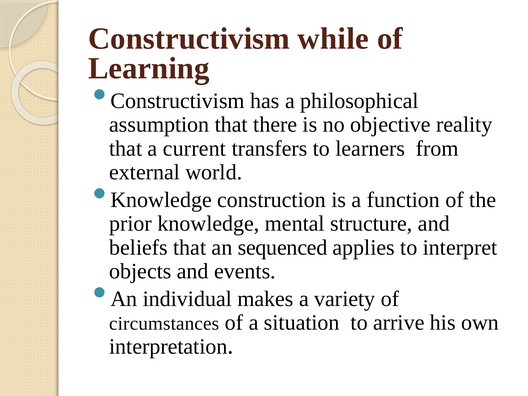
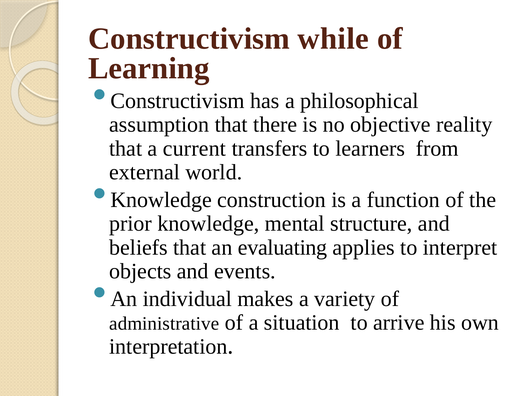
sequenced: sequenced -> evaluating
circumstances: circumstances -> administrative
